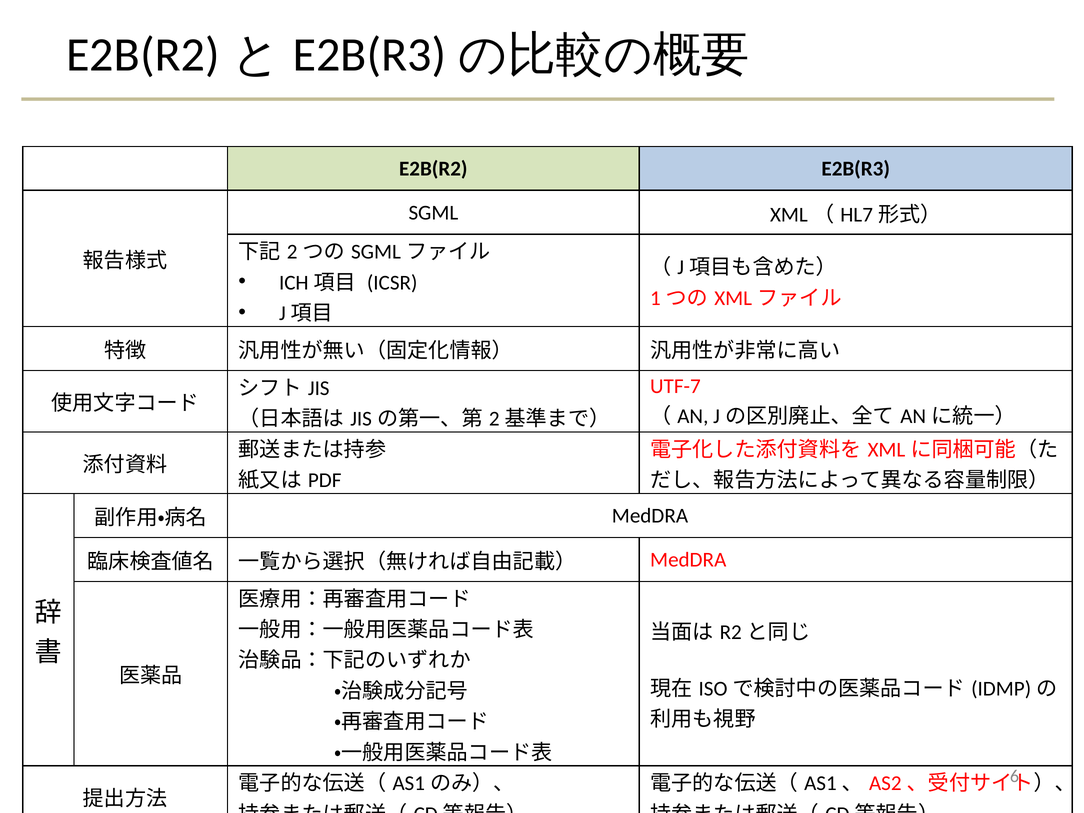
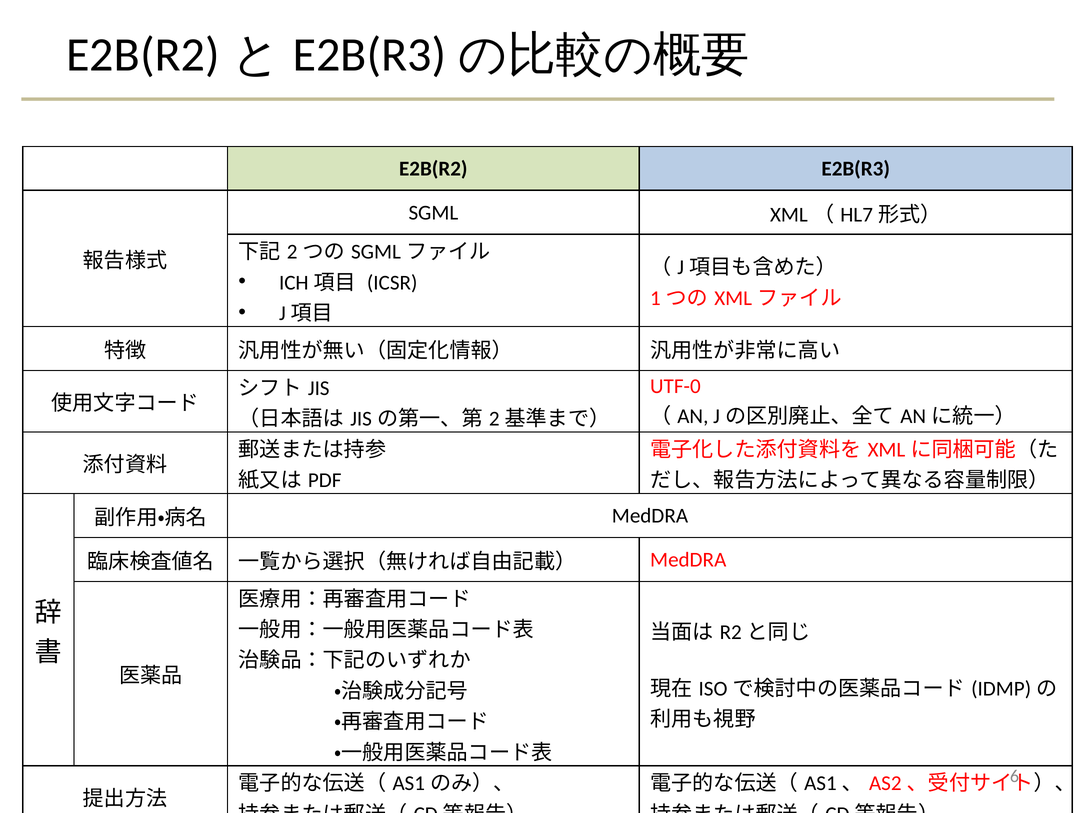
UTF-7: UTF-7 -> UTF-0
